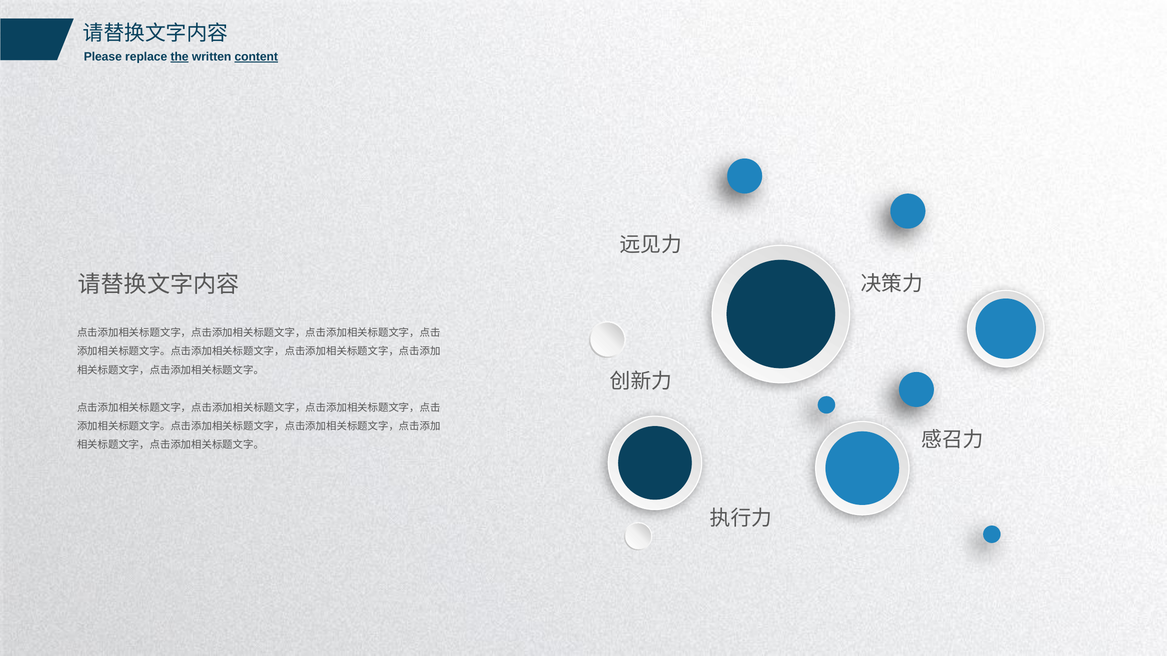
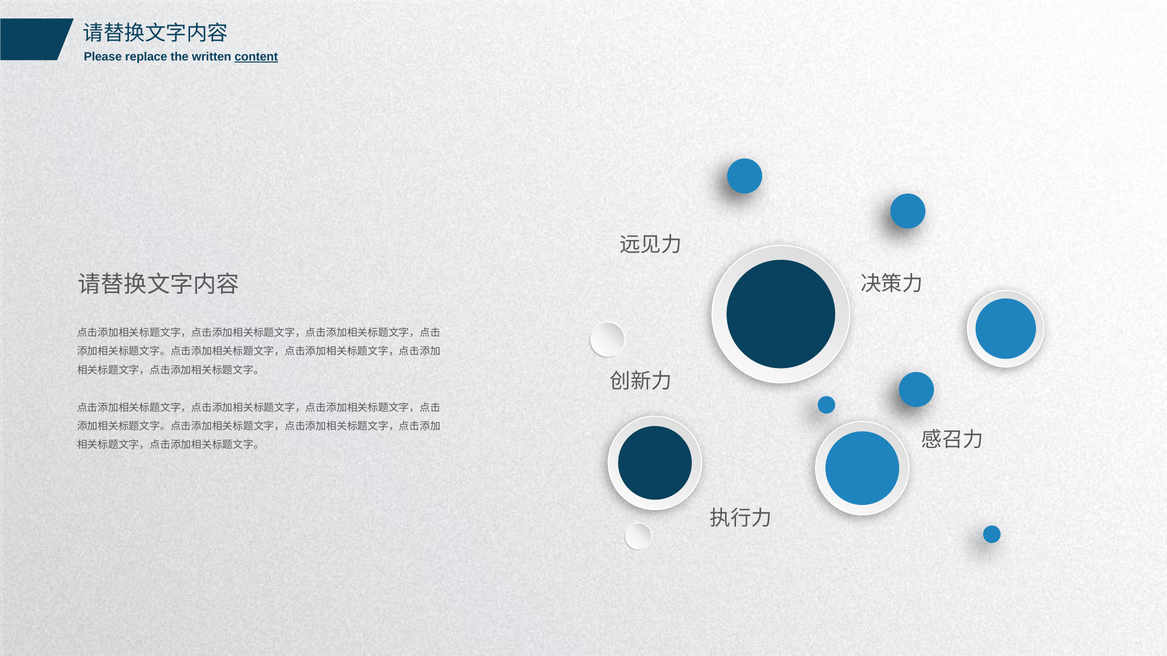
the underline: present -> none
